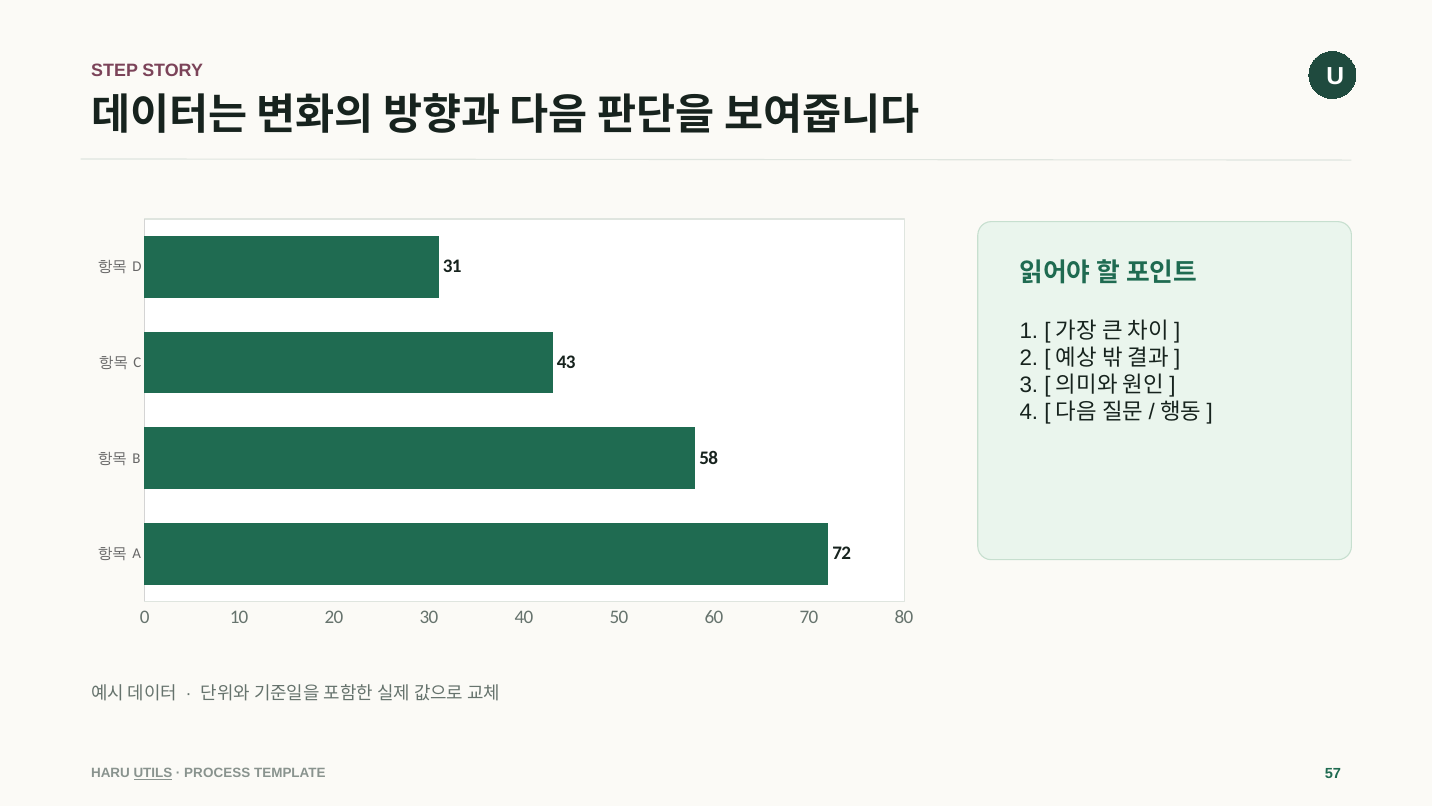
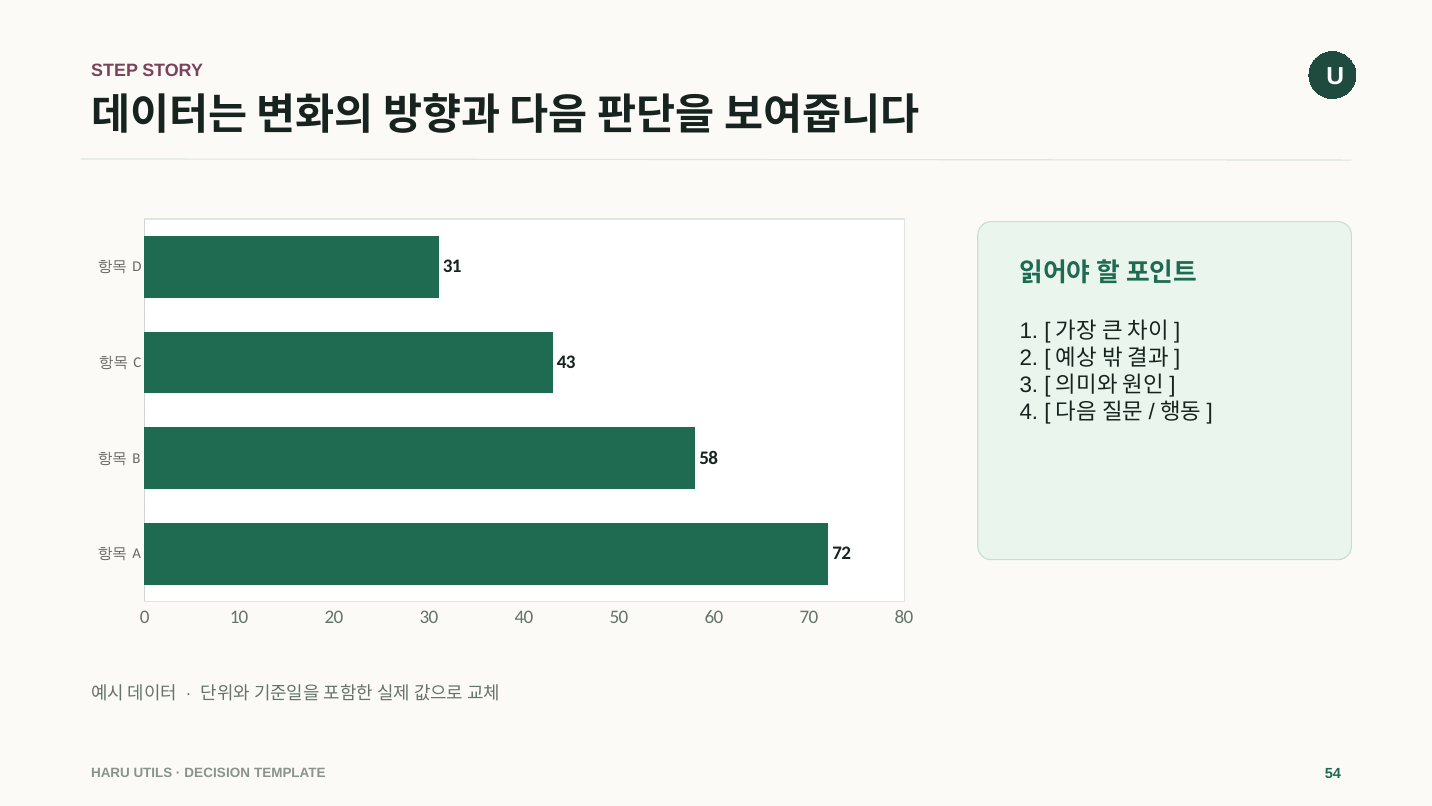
UTILS underline: present -> none
PROCESS: PROCESS -> DECISION
57: 57 -> 54
